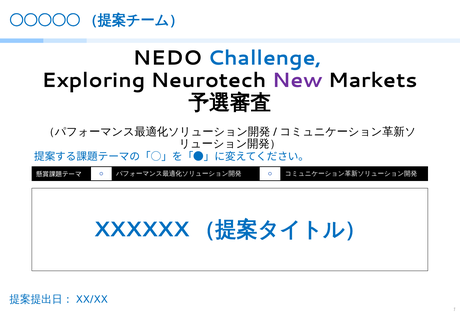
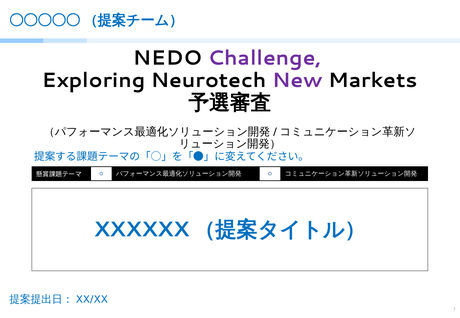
Challenge colour: blue -> purple
